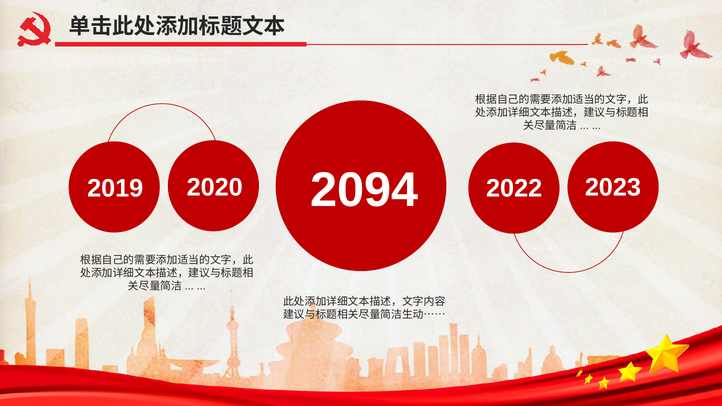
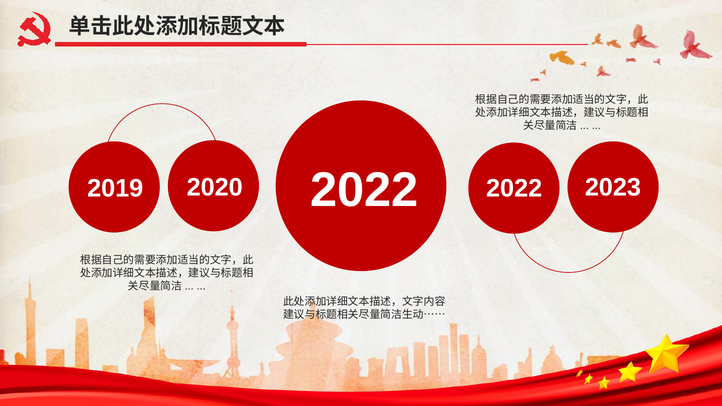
2020 2094: 2094 -> 2022
